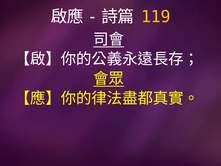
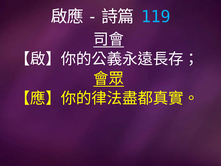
119 colour: yellow -> light blue
